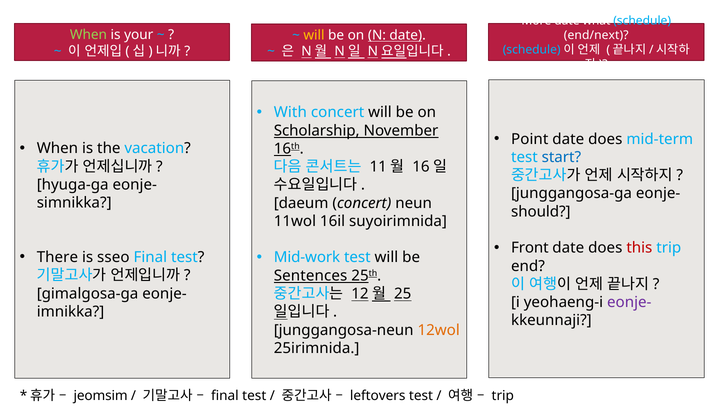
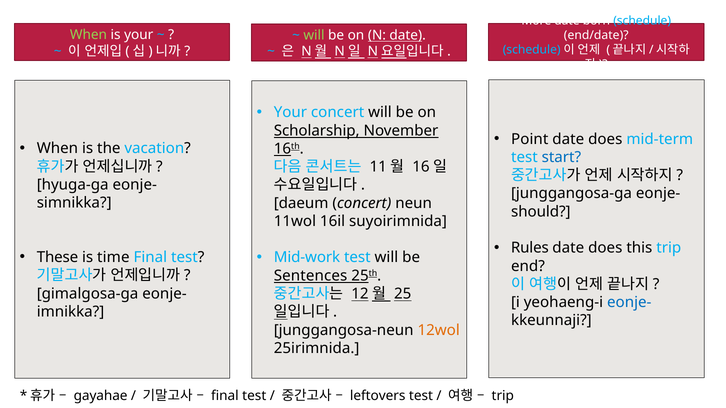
what: what -> born
will at (314, 35) colour: yellow -> light green
end/next: end/next -> end/date
With at (290, 112): With -> Your
Front: Front -> Rules
this colour: red -> black
There: There -> These
is sseo: sseo -> time
eonje- at (629, 303) colour: purple -> blue
jeomsim: jeomsim -> gayahae
